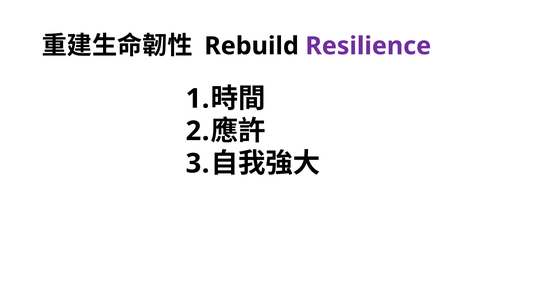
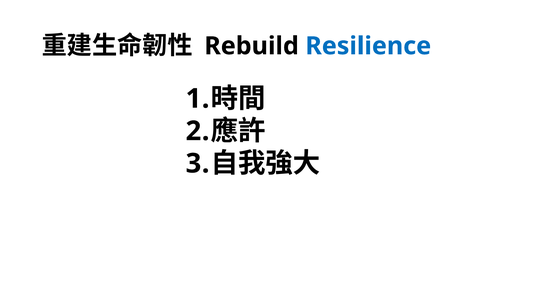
Resilience colour: purple -> blue
